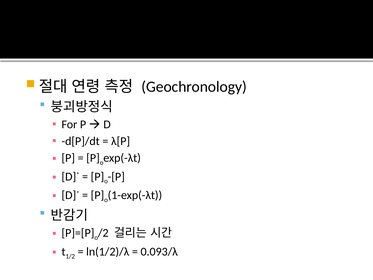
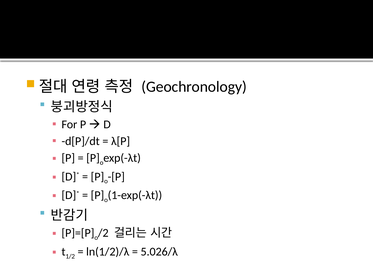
0.093/λ: 0.093/λ -> 5.026/λ
